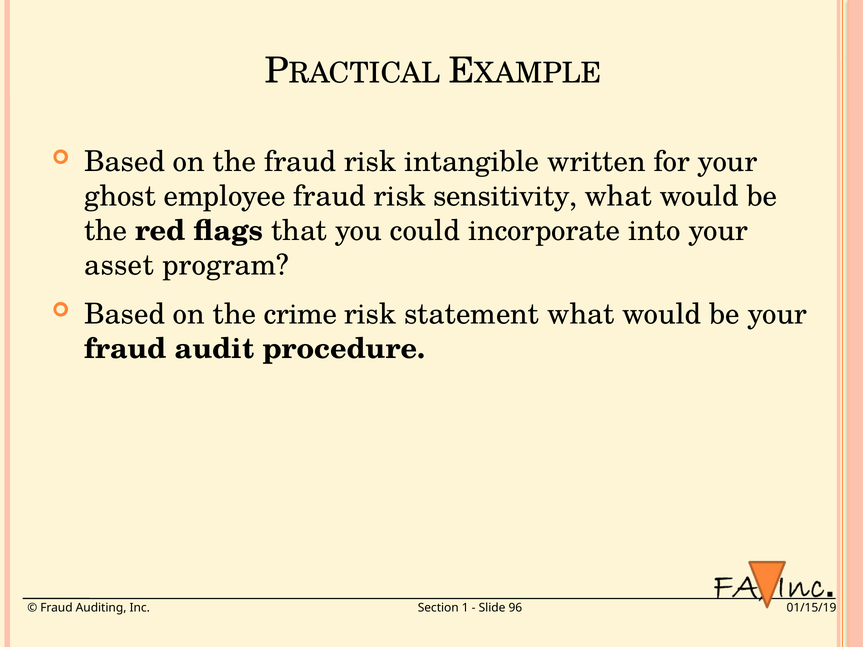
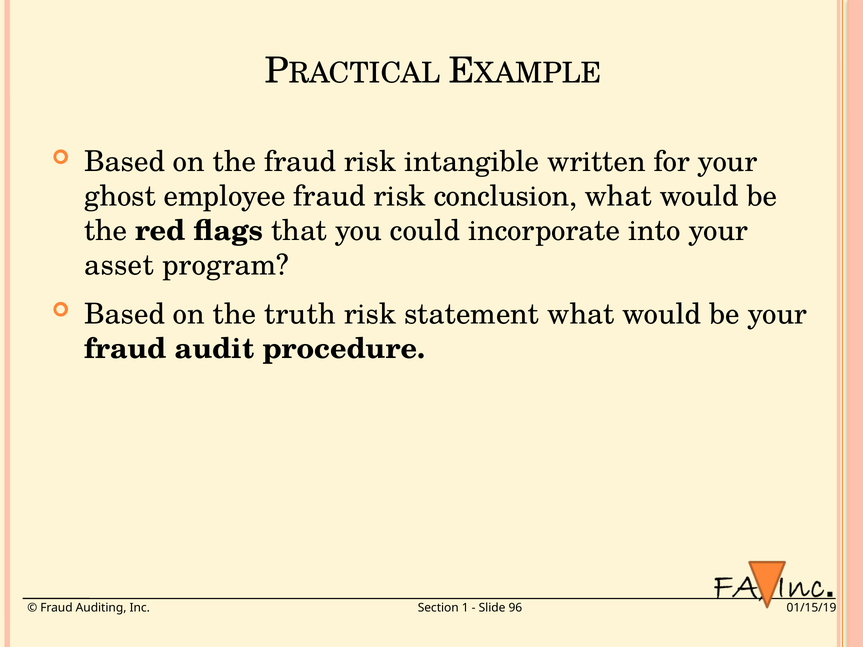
sensitivity: sensitivity -> conclusion
crime: crime -> truth
